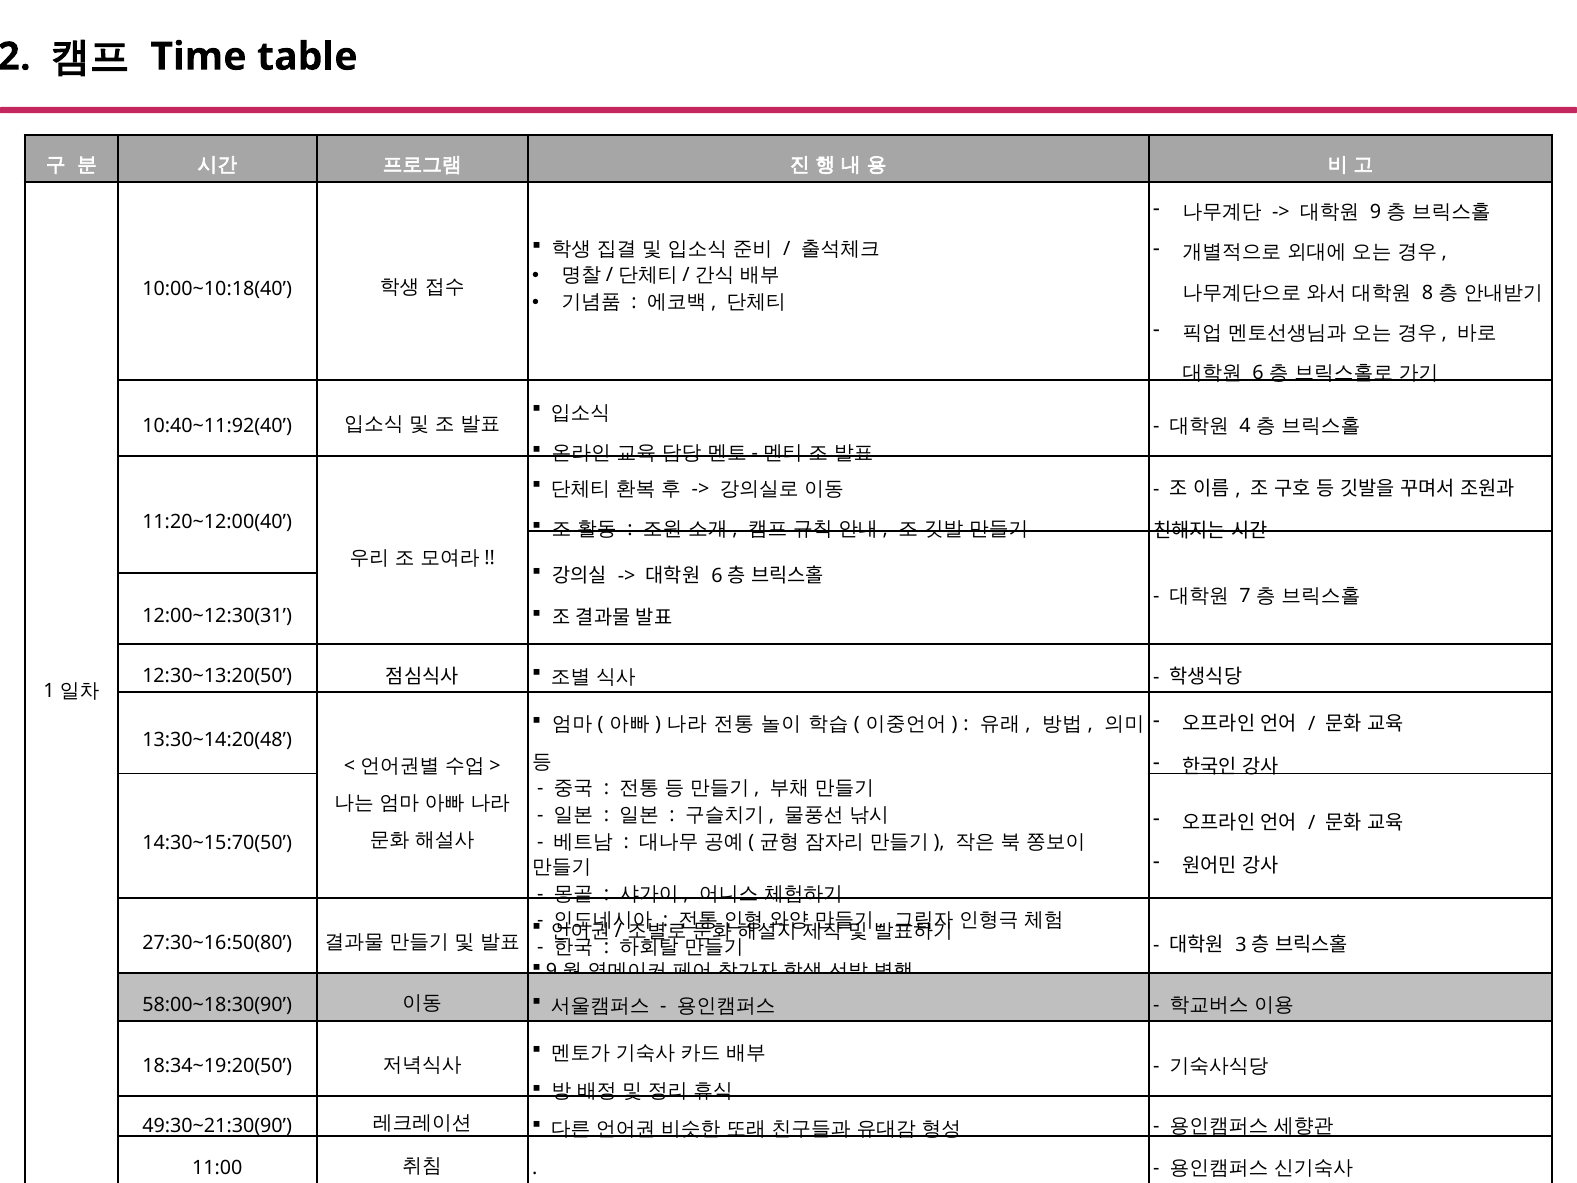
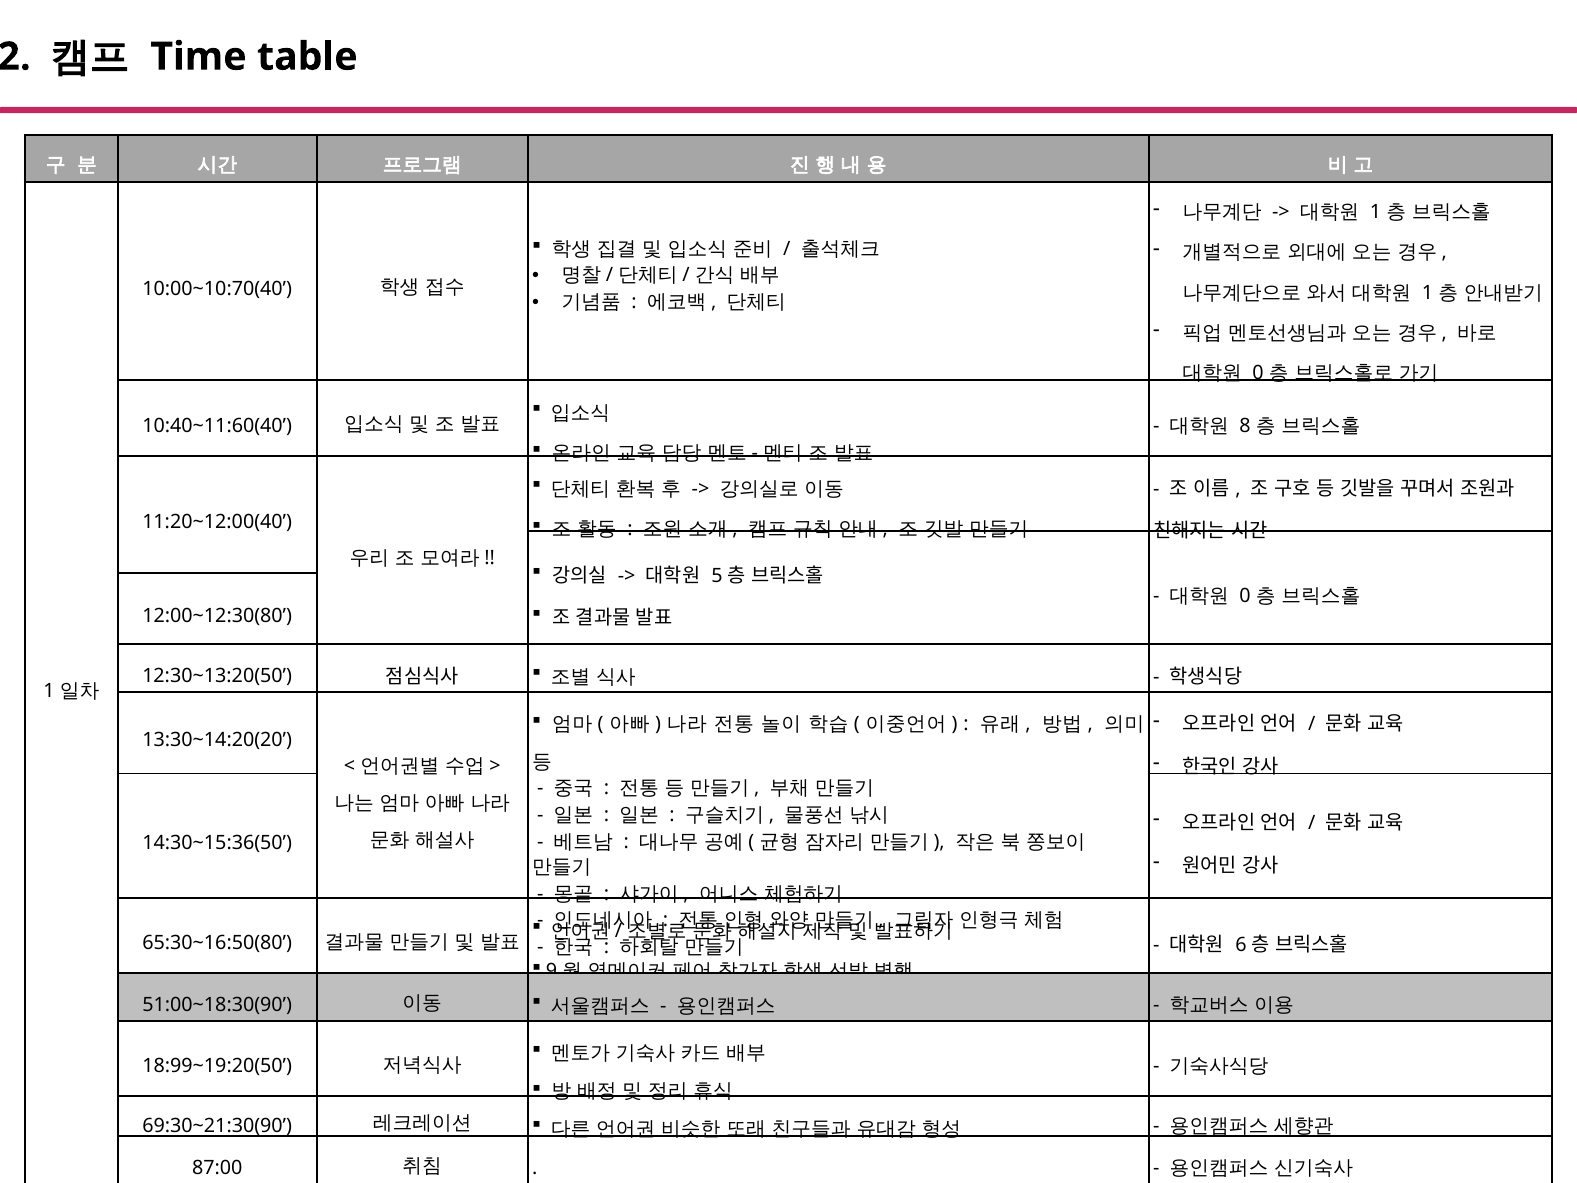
9 at (1376, 212): 9 -> 1
10:00~10:18(40: 10:00~10:18(40 -> 10:00~10:70(40
8 at (1428, 292): 8 -> 1
6 at (1258, 373): 6 -> 0
10:40~11:92(40: 10:40~11:92(40 -> 10:40~11:60(40
4: 4 -> 8
6 at (717, 575): 6 -> 5
7 at (1245, 596): 7 -> 0
12:00~12:30(31: 12:00~12:30(31 -> 12:00~12:30(80
13:30~14:20(48: 13:30~14:20(48 -> 13:30~14:20(20
14:30~15:70(50: 14:30~15:70(50 -> 14:30~15:36(50
27:30~16:50(80: 27:30~16:50(80 -> 65:30~16:50(80
3: 3 -> 6
58:00~18:30(90: 58:00~18:30(90 -> 51:00~18:30(90
18:34~19:20(50: 18:34~19:20(50 -> 18:99~19:20(50
49:30~21:30(90: 49:30~21:30(90 -> 69:30~21:30(90
11:00: 11:00 -> 87:00
